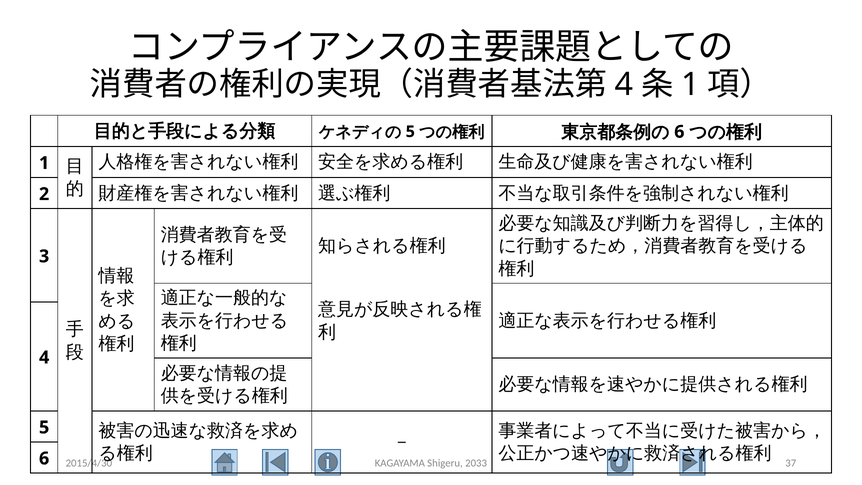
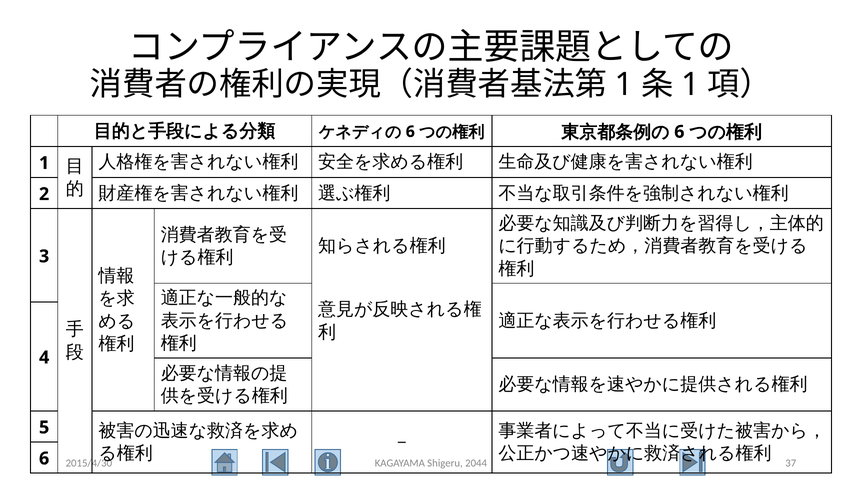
4 at (624, 84): 4 -> 1
5 at (410, 132): 5 -> 6
2033: 2033 -> 2044
